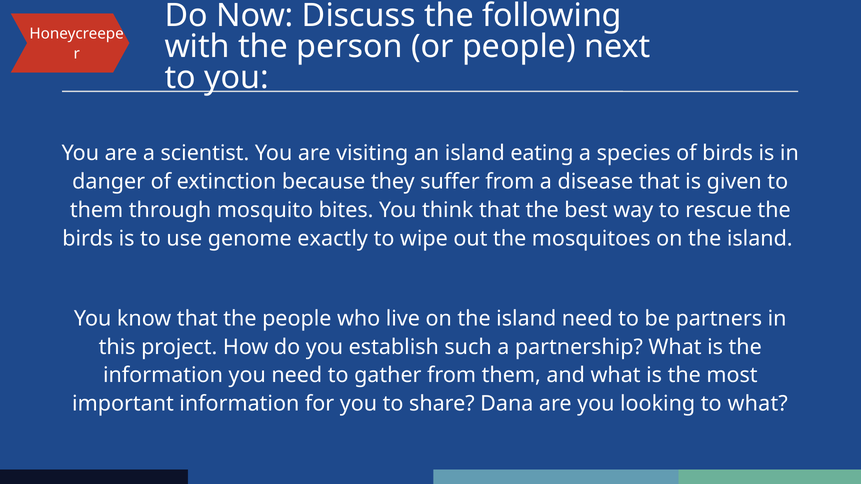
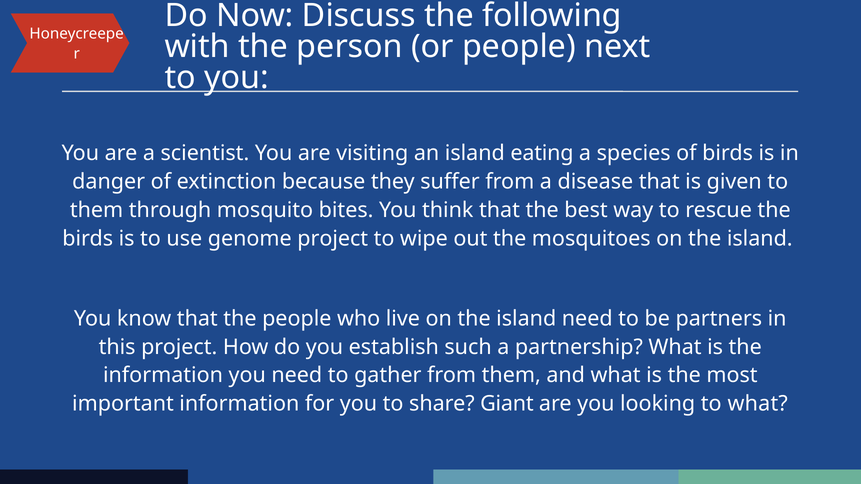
genome exactly: exactly -> project
Dana: Dana -> Giant
